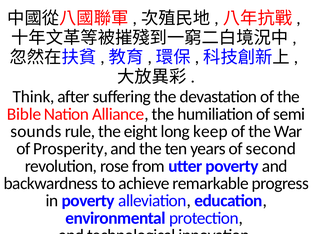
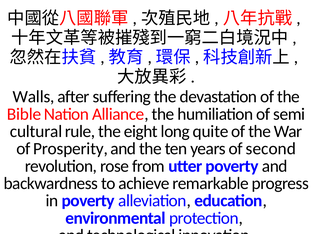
Think: Think -> Walls
sounds: sounds -> cultural
keep: keep -> quite
